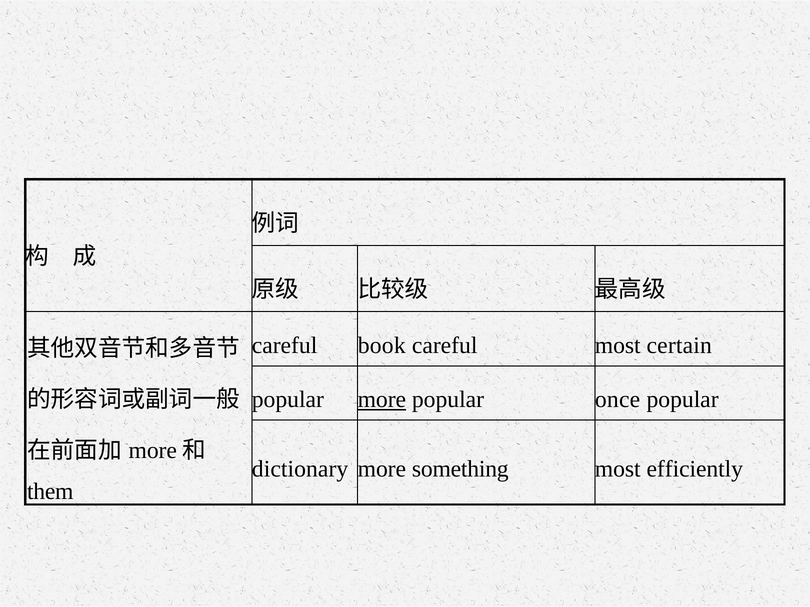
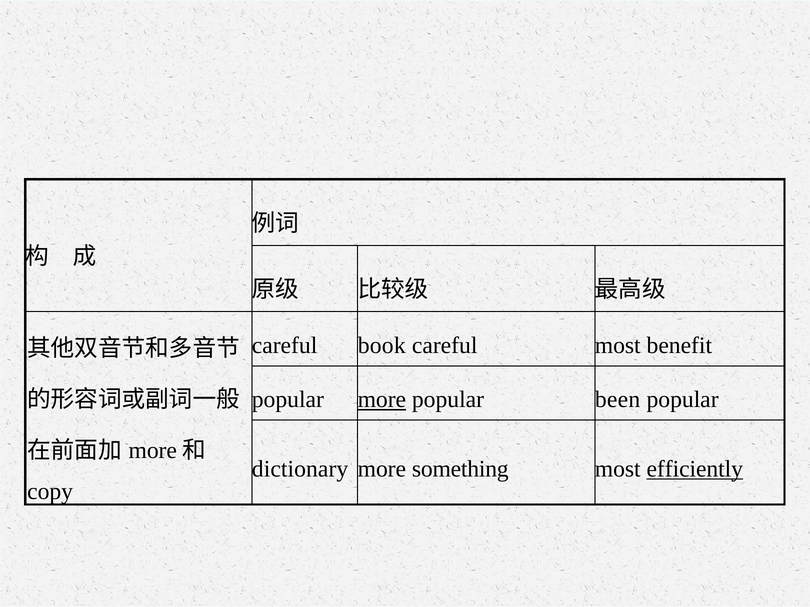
certain: certain -> benefit
once: once -> been
efficiently underline: none -> present
them: them -> copy
